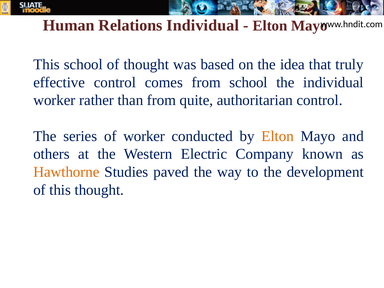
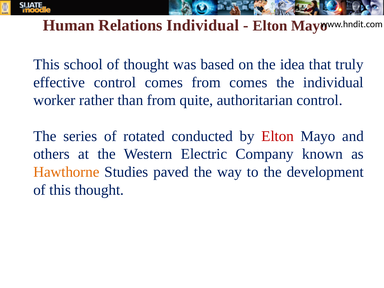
from school: school -> comes
of worker: worker -> rotated
Elton at (278, 136) colour: orange -> red
